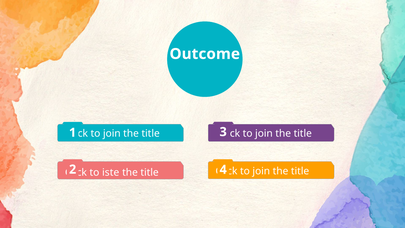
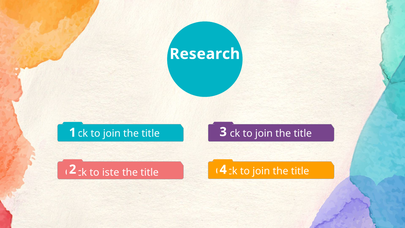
Outcome: Outcome -> Research
